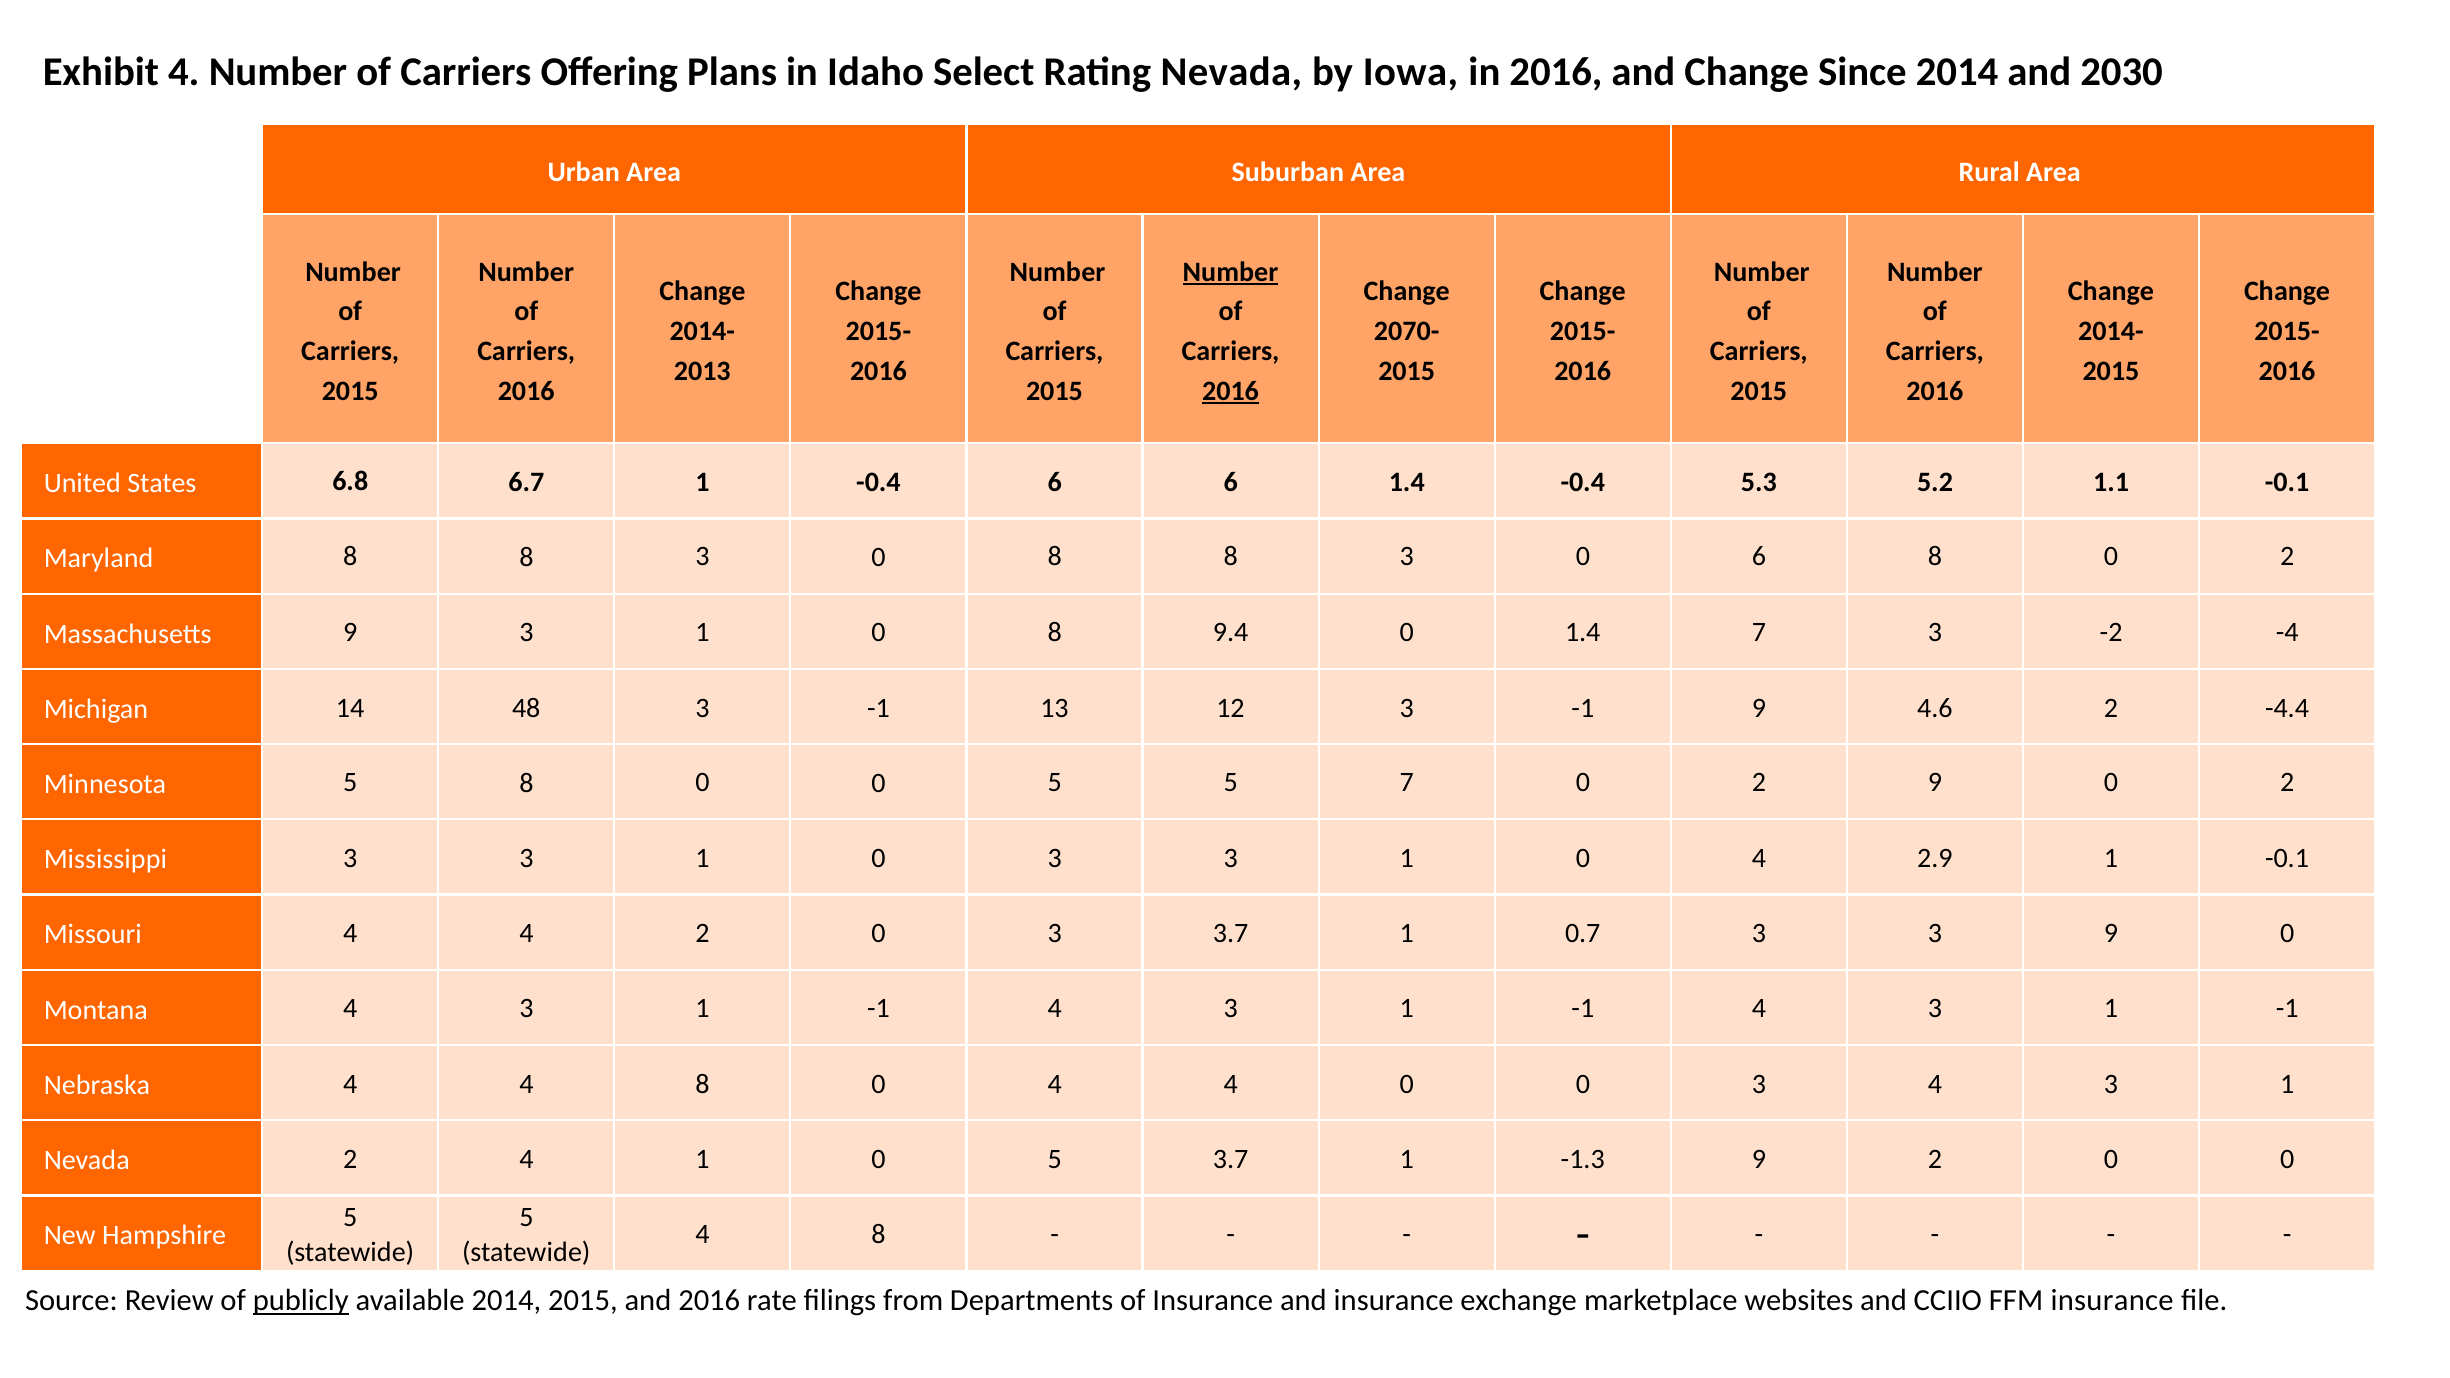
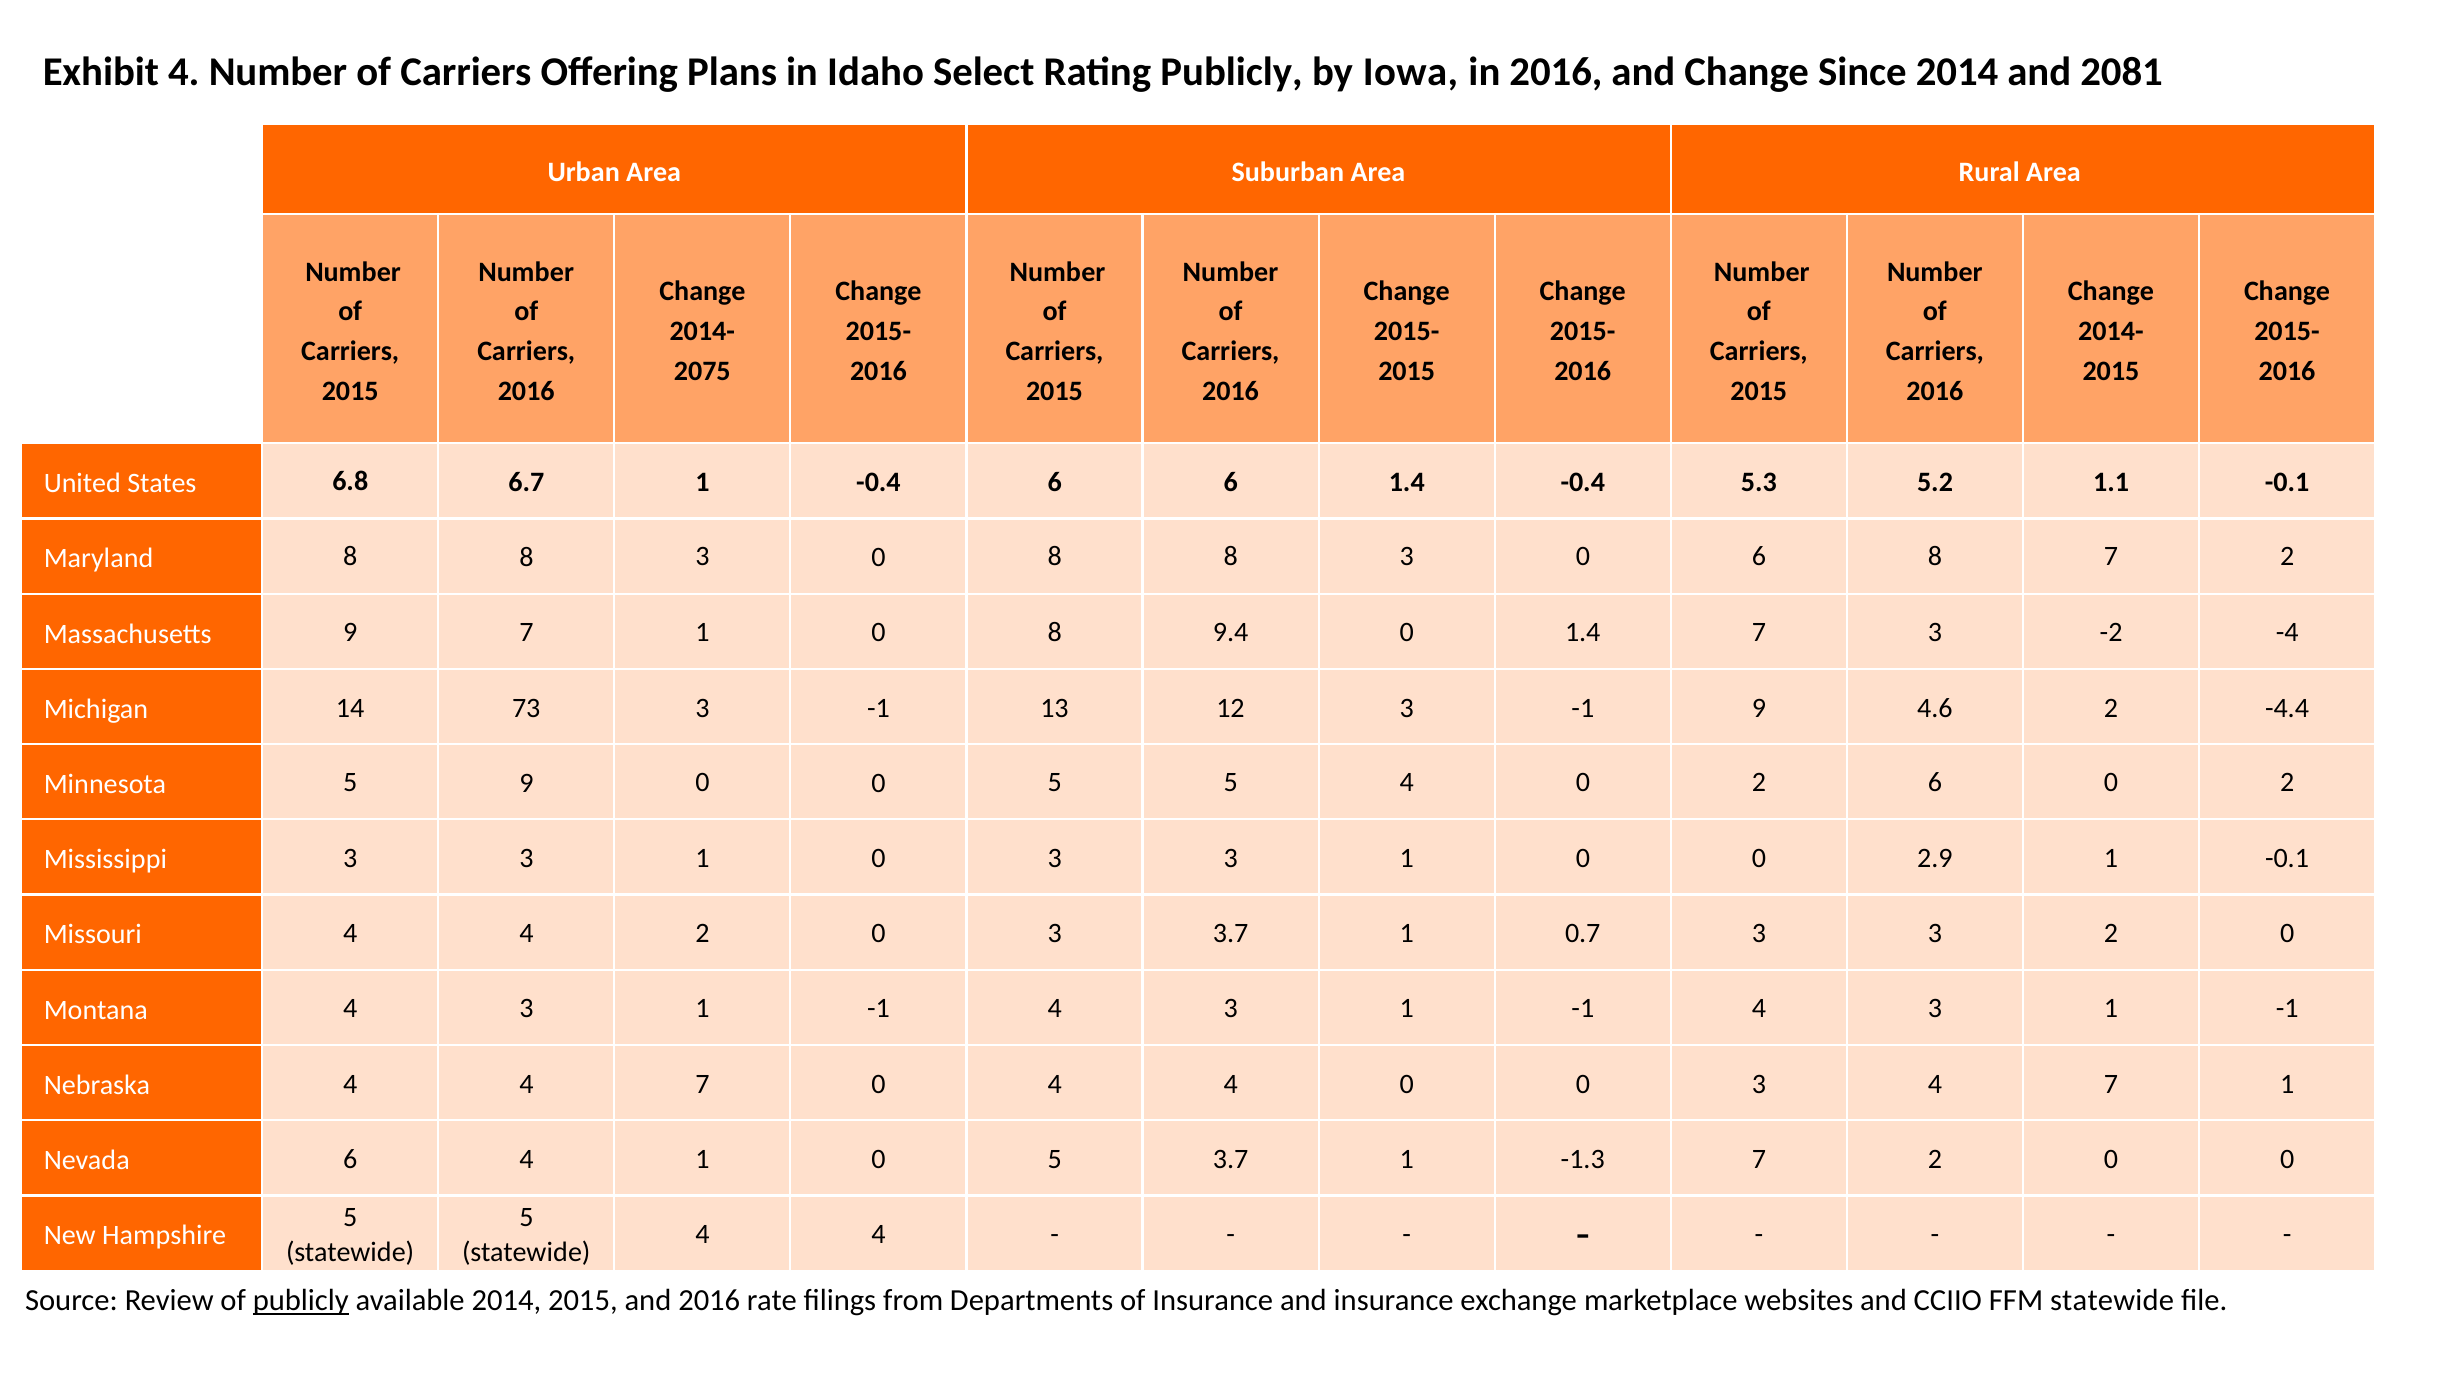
Rating Nevada: Nevada -> Publicly
2030: 2030 -> 2081
Number at (1231, 272) underline: present -> none
2070- at (1407, 332): 2070- -> 2015-
2013: 2013 -> 2075
2016 at (1231, 391) underline: present -> none
6 8 0: 0 -> 7
9 3: 3 -> 7
48: 48 -> 73
5 8: 8 -> 9
5 7: 7 -> 4
2 9: 9 -> 6
1 0 4: 4 -> 0
3 9: 9 -> 2
4 4 8: 8 -> 7
3 4 3: 3 -> 7
Nevada 2: 2 -> 6
-1.3 9: 9 -> 7
8 at (879, 1235): 8 -> 4
FFM insurance: insurance -> statewide
